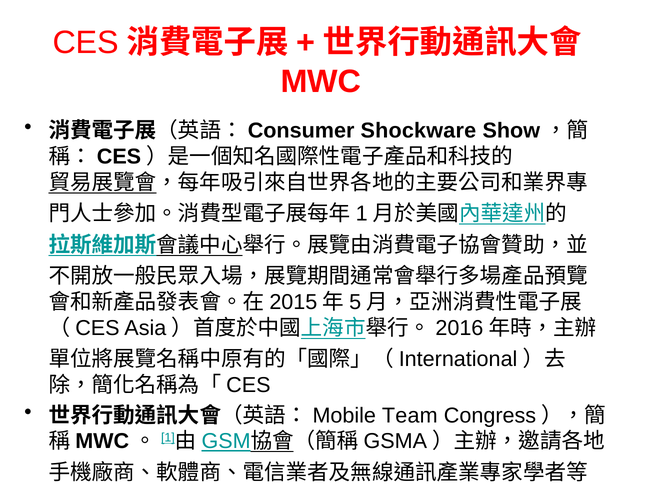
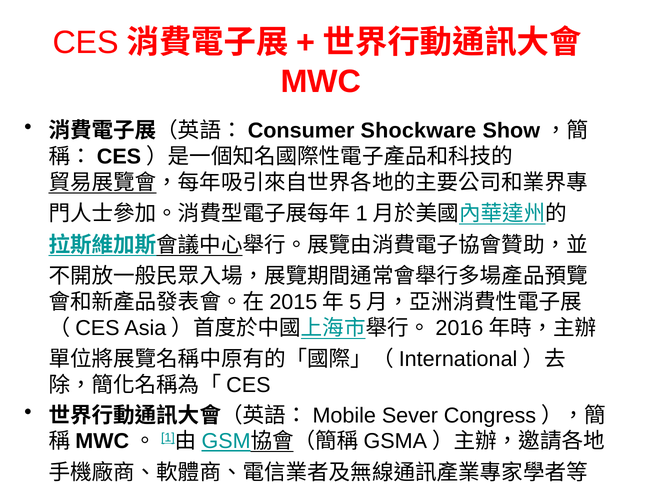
Team: Team -> Sever
